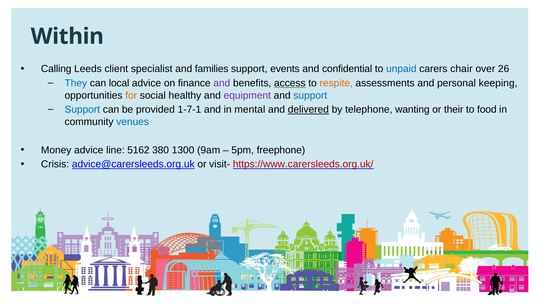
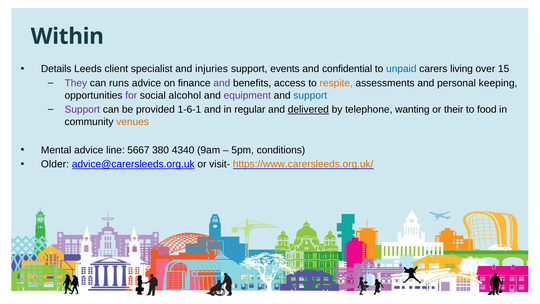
Calling: Calling -> Details
families: families -> injuries
chair: chair -> living
26: 26 -> 15
They colour: blue -> purple
local: local -> runs
access underline: present -> none
for colour: orange -> purple
healthy: healthy -> alcohol
Support at (82, 109) colour: blue -> purple
1-7-1: 1-7-1 -> 1-6-1
mental: mental -> regular
venues colour: blue -> orange
Money: Money -> Mental
5162: 5162 -> 5667
1300: 1300 -> 4340
freephone: freephone -> conditions
Crisis: Crisis -> Older
https://www.carersleeds.org.uk/ colour: red -> orange
